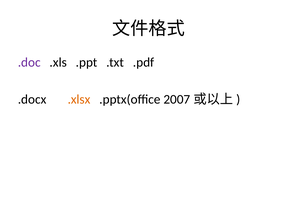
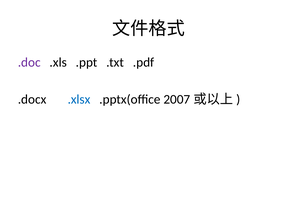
.xlsx colour: orange -> blue
